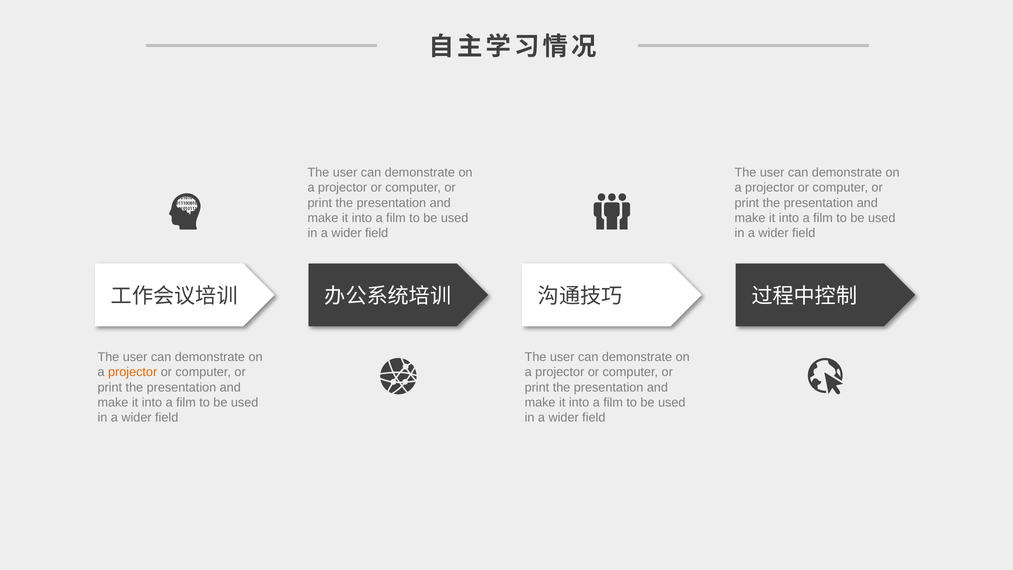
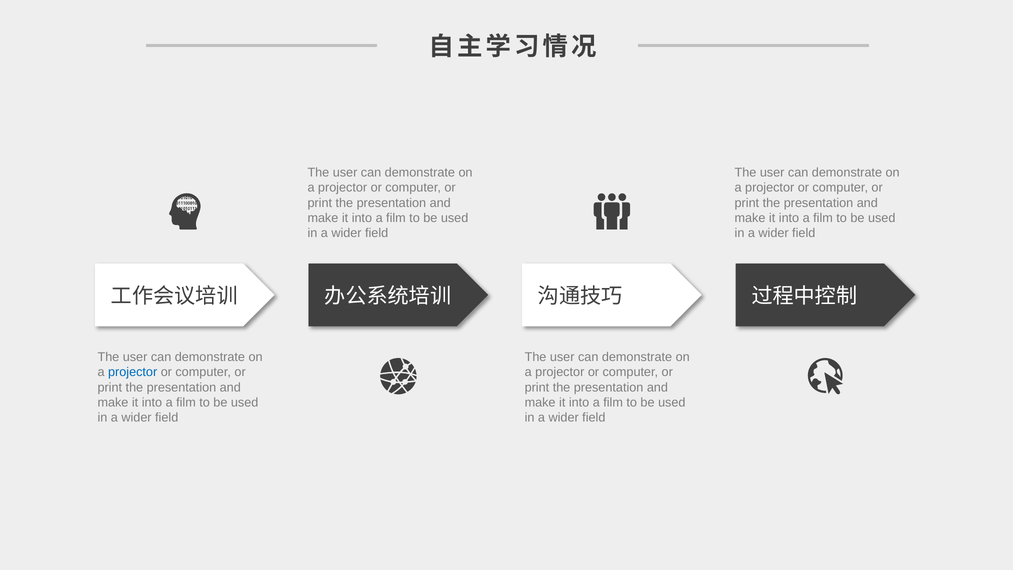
projector at (133, 372) colour: orange -> blue
